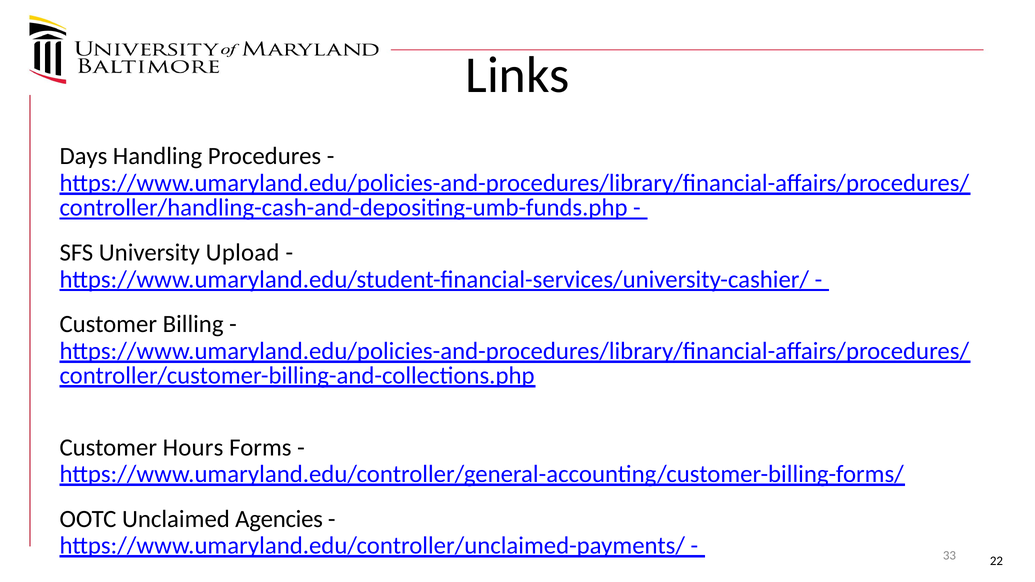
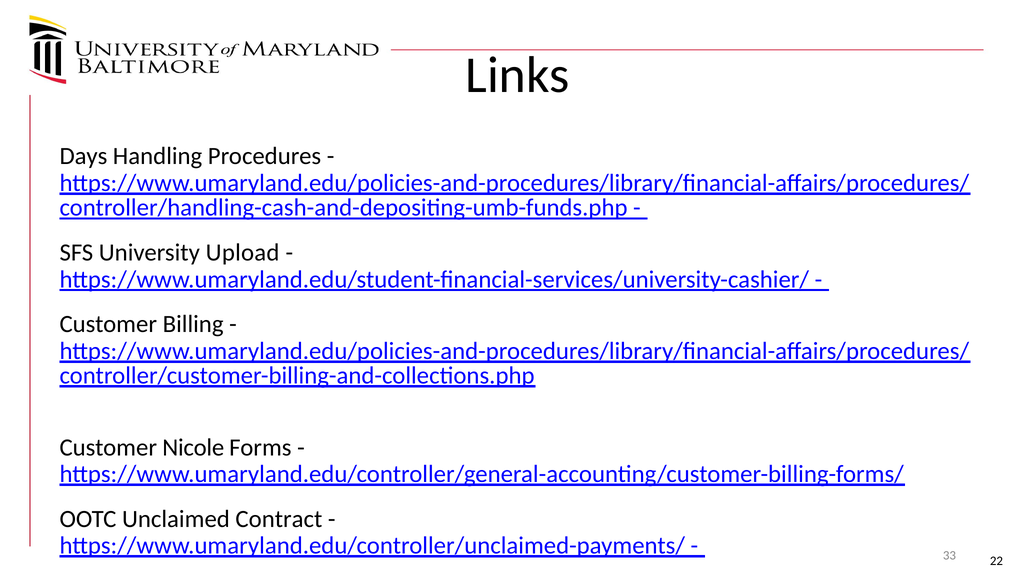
Hours: Hours -> Nicole
Agencies: Agencies -> Contract
